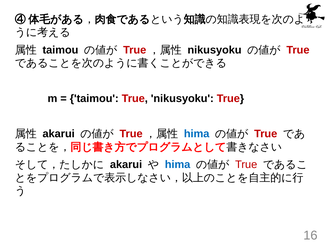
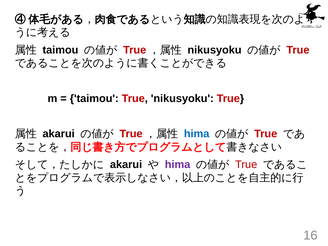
hima at (178, 165) colour: blue -> purple
